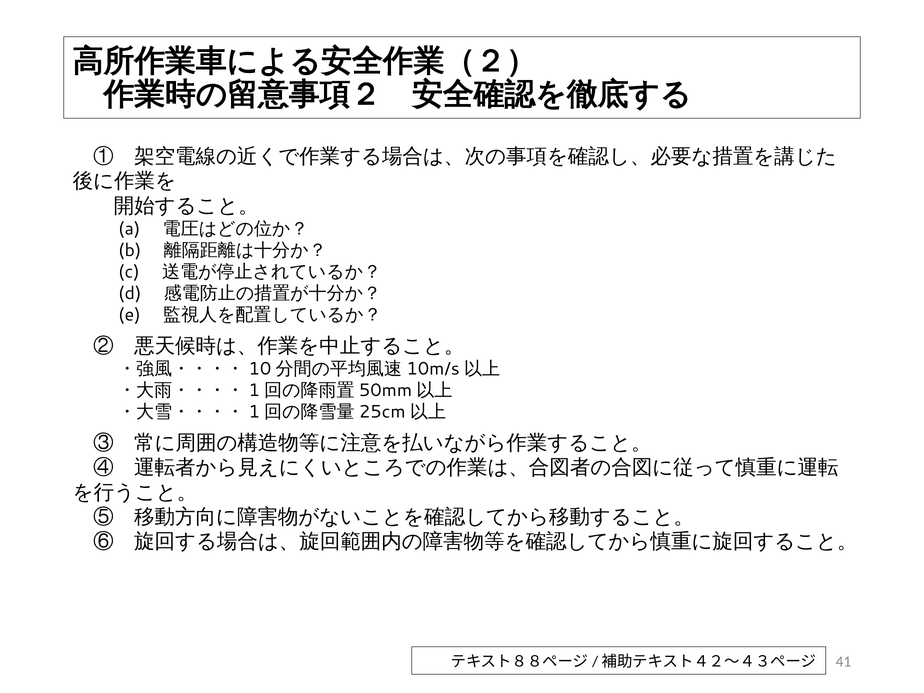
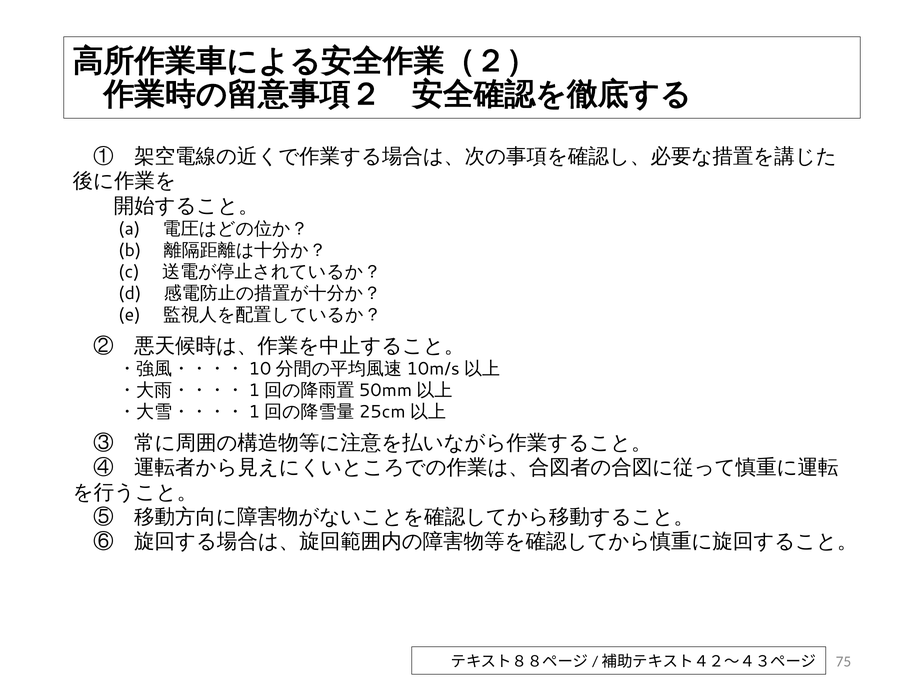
41: 41 -> 75
